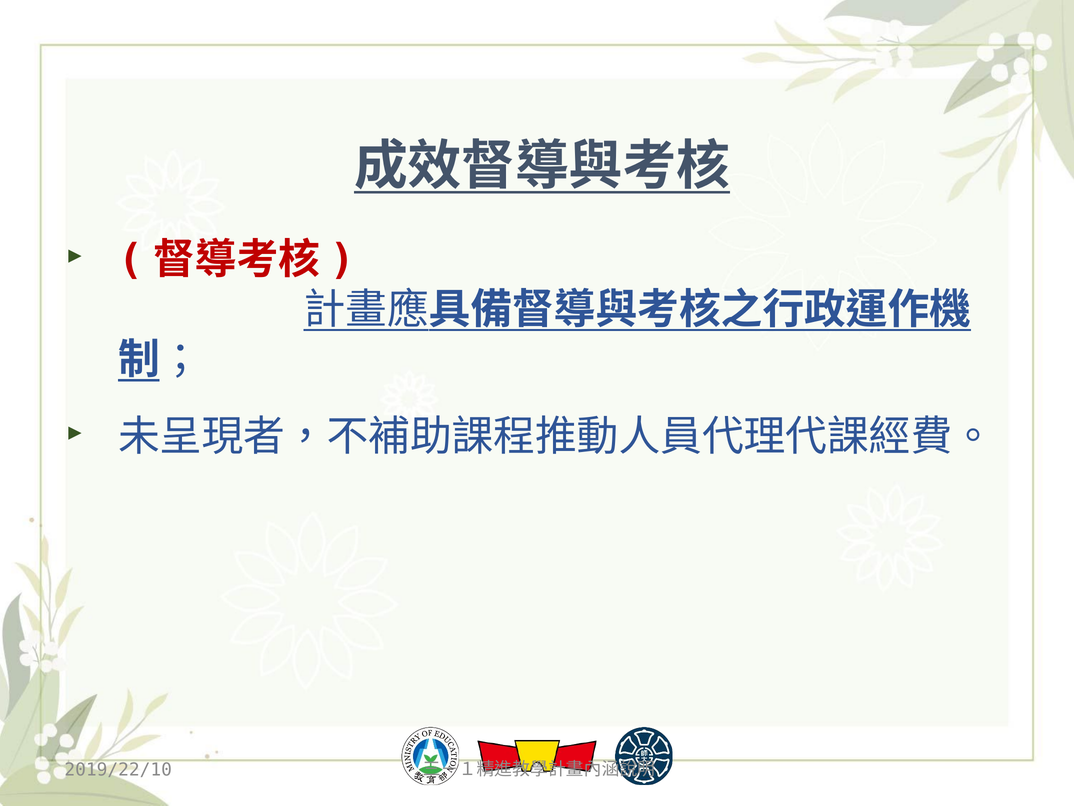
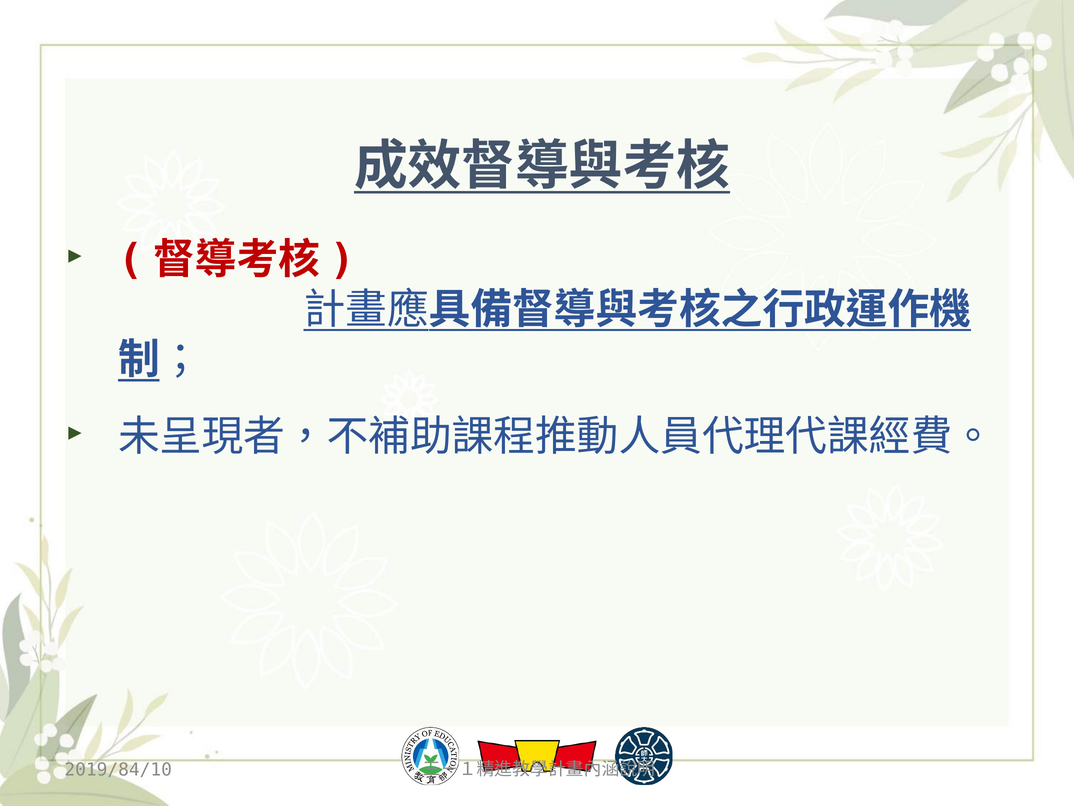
2019/22/10: 2019/22/10 -> 2019/84/10
